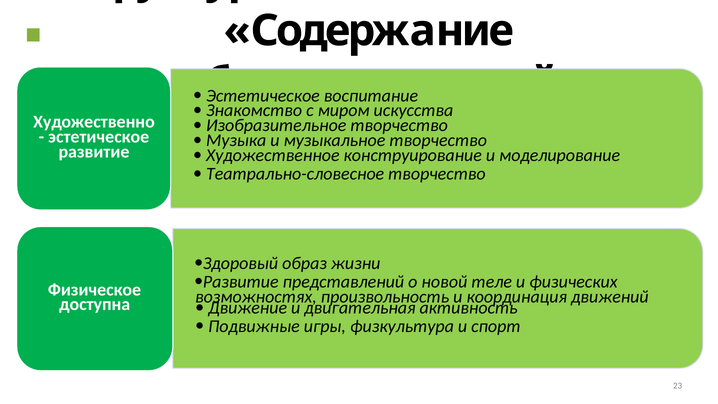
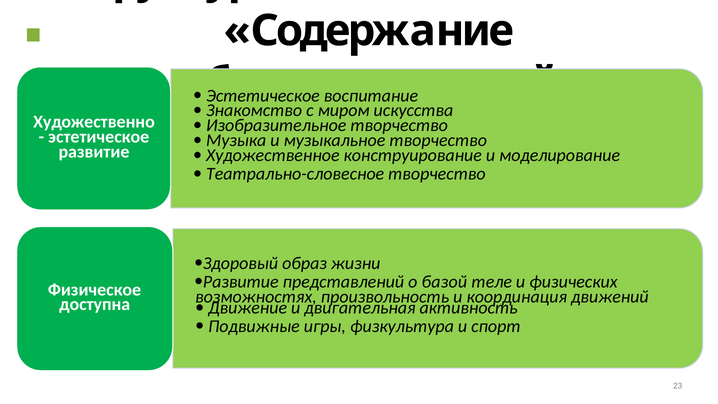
новой: новой -> базой
